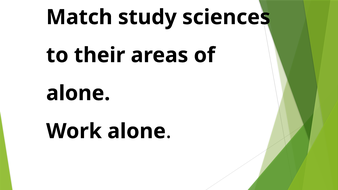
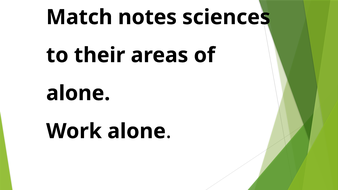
study: study -> notes
